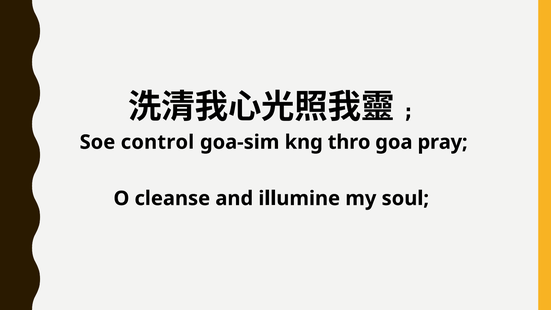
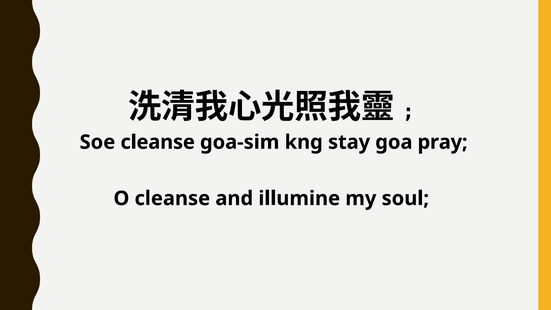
Soe control: control -> cleanse
thro: thro -> stay
